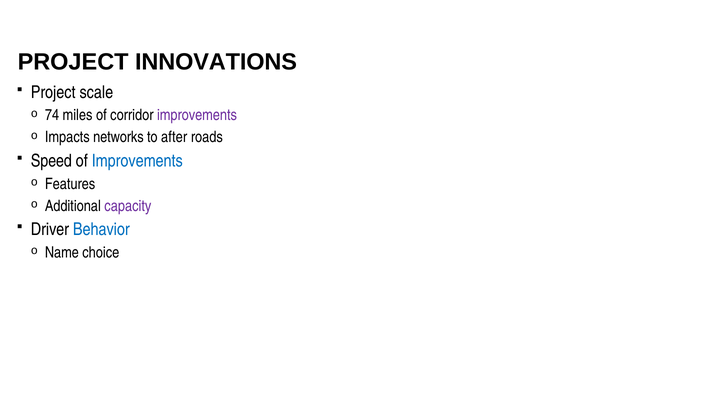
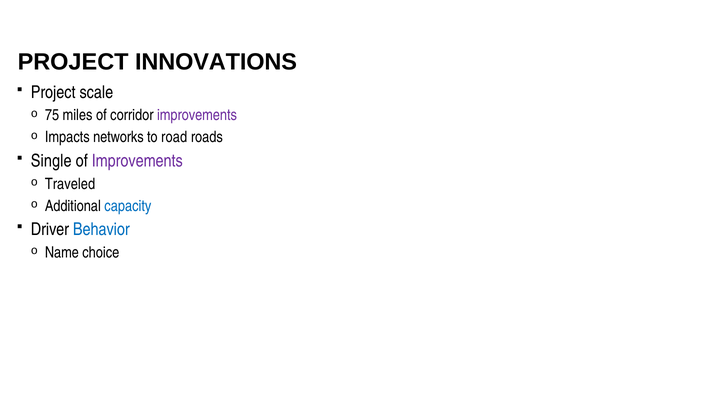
74: 74 -> 75
after: after -> road
Speed: Speed -> Single
Improvements at (137, 161) colour: blue -> purple
Features: Features -> Traveled
capacity colour: purple -> blue
